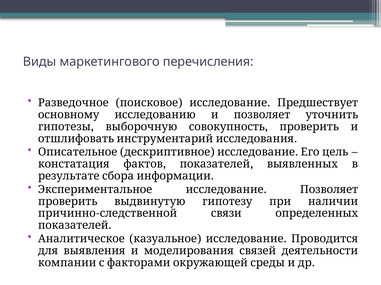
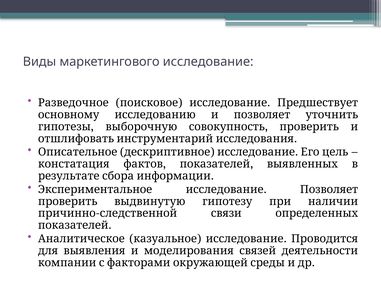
маркетингового перечисления: перечисления -> исследование
